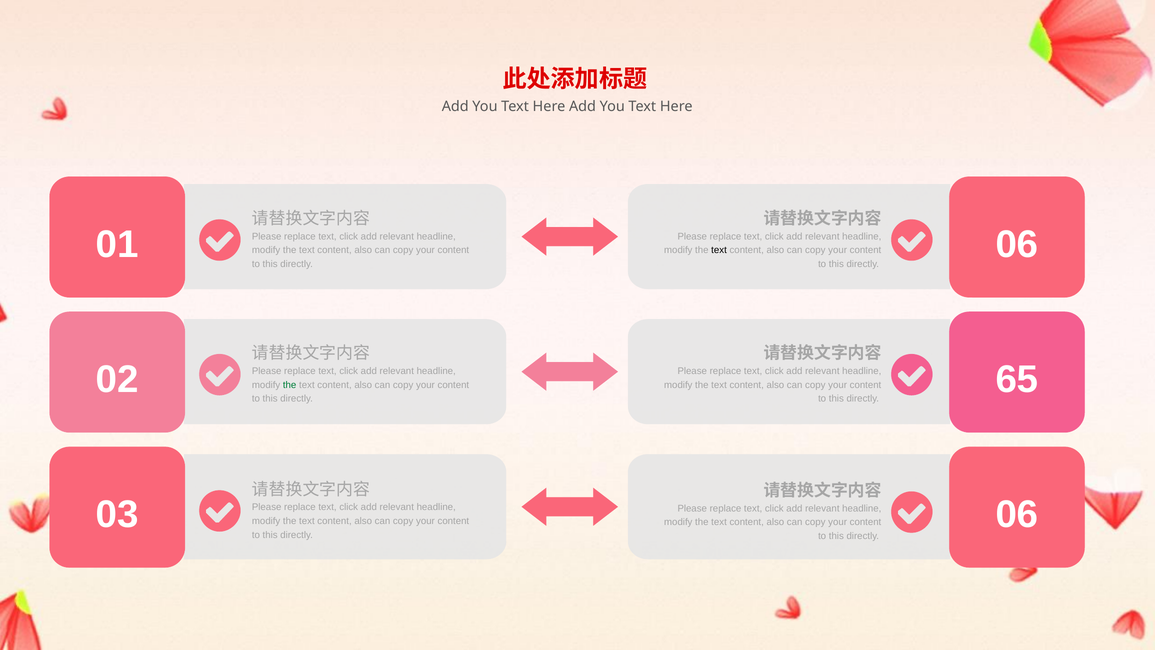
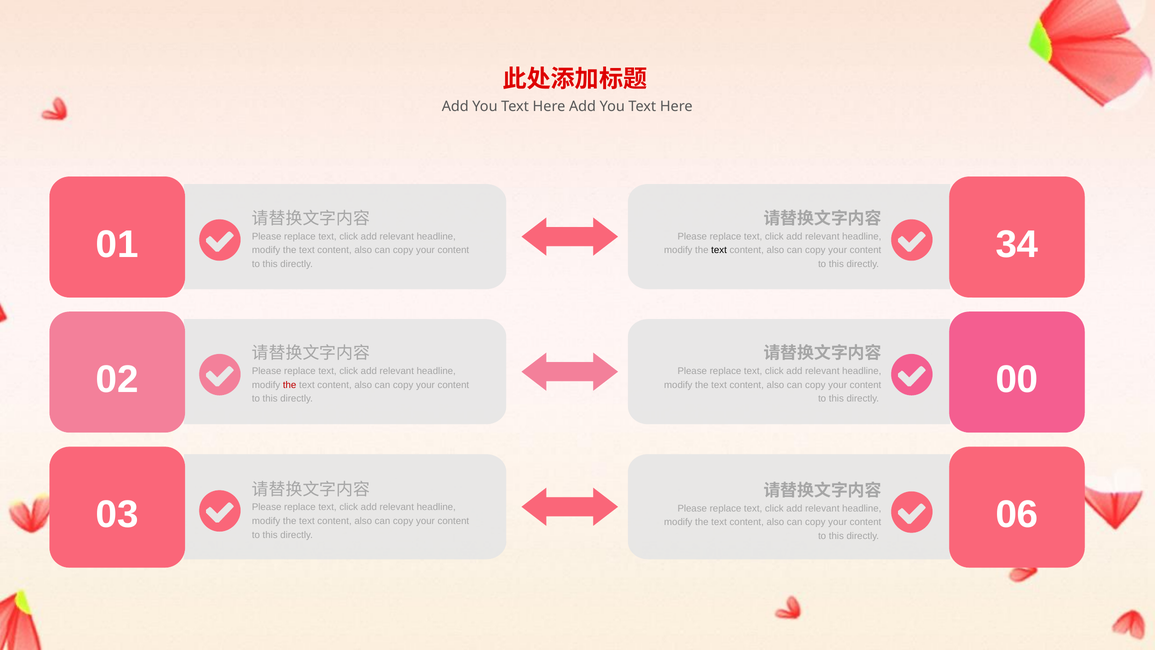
06 at (1017, 244): 06 -> 34
the at (290, 385) colour: green -> red
65: 65 -> 00
